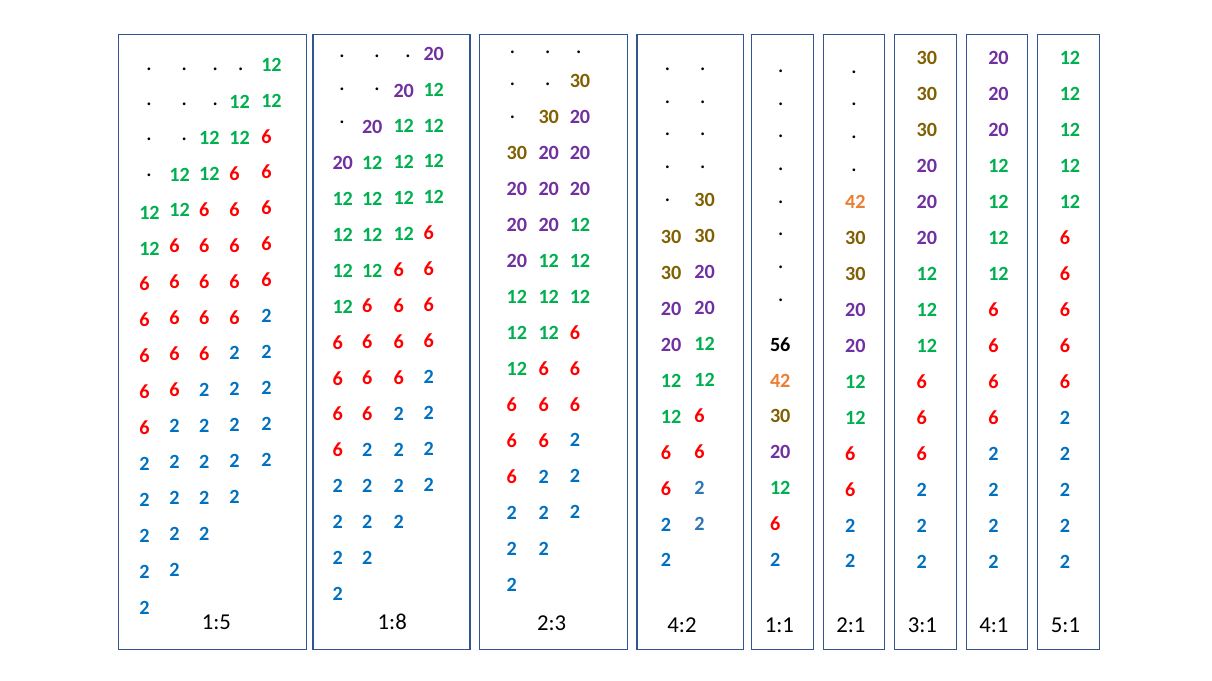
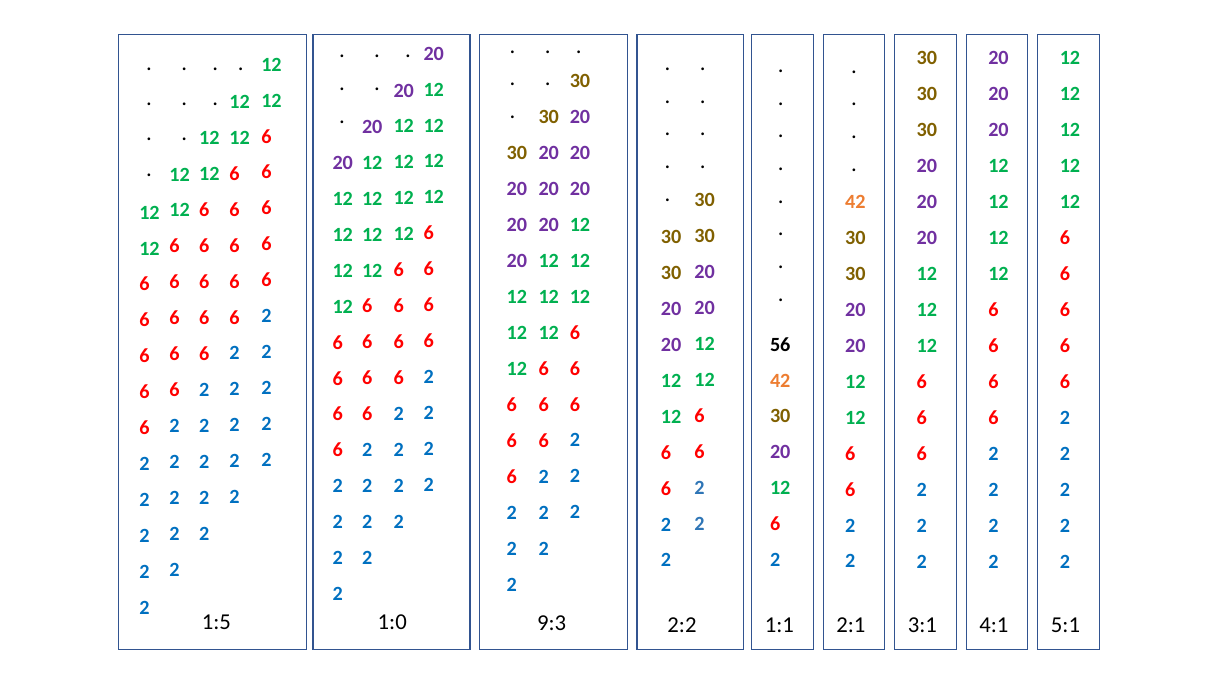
1:8: 1:8 -> 1:0
2:3: 2:3 -> 9:3
4:2: 4:2 -> 2:2
